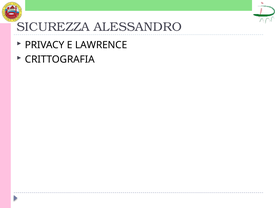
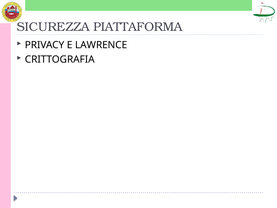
ALESSANDRO: ALESSANDRO -> PIATTAFORMA
